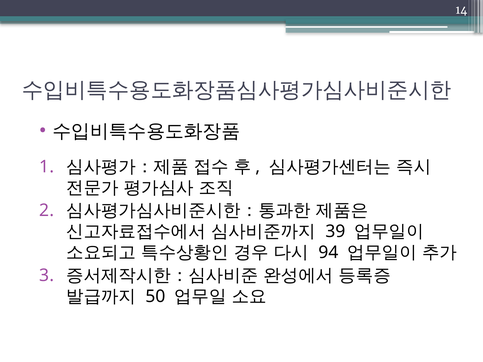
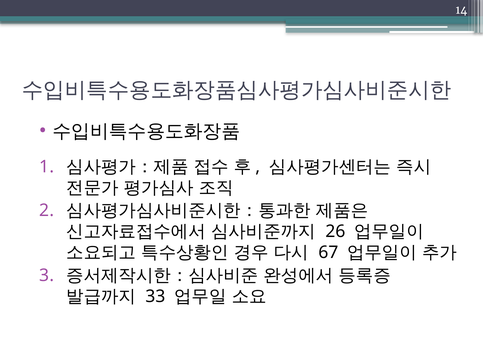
39: 39 -> 26
94: 94 -> 67
50: 50 -> 33
